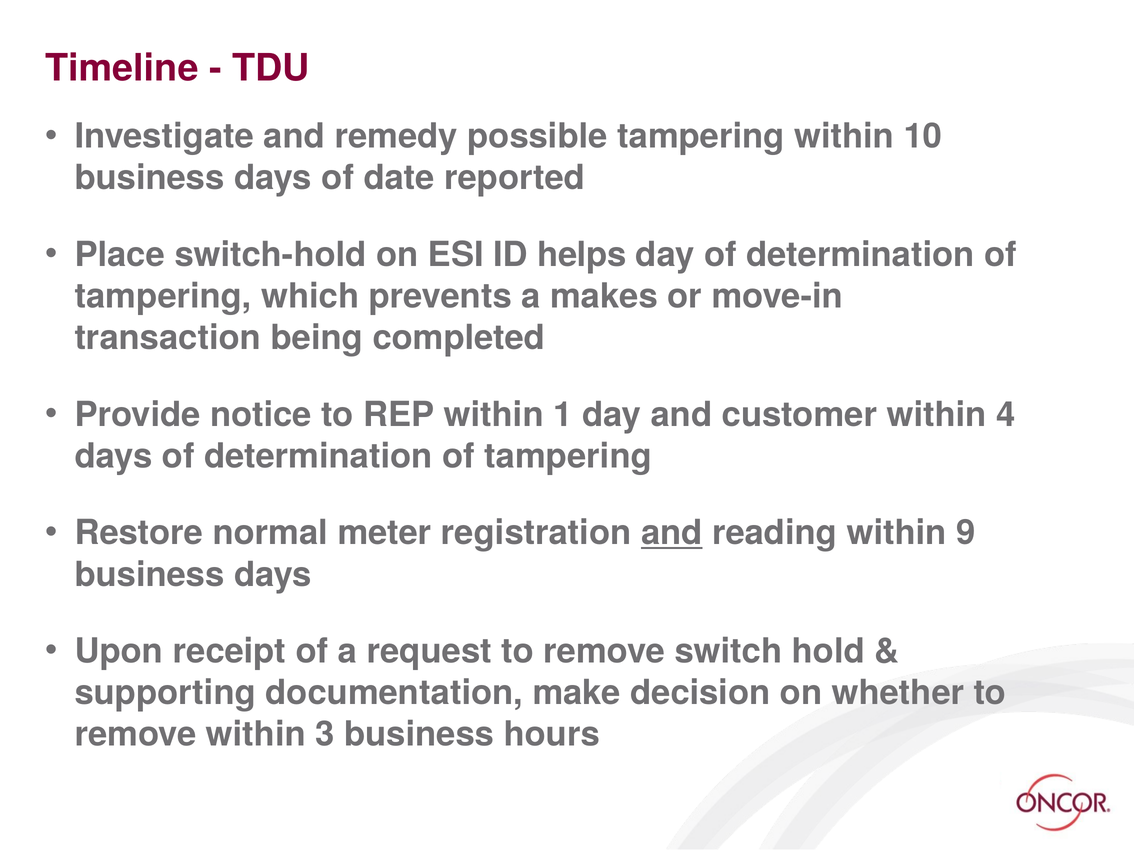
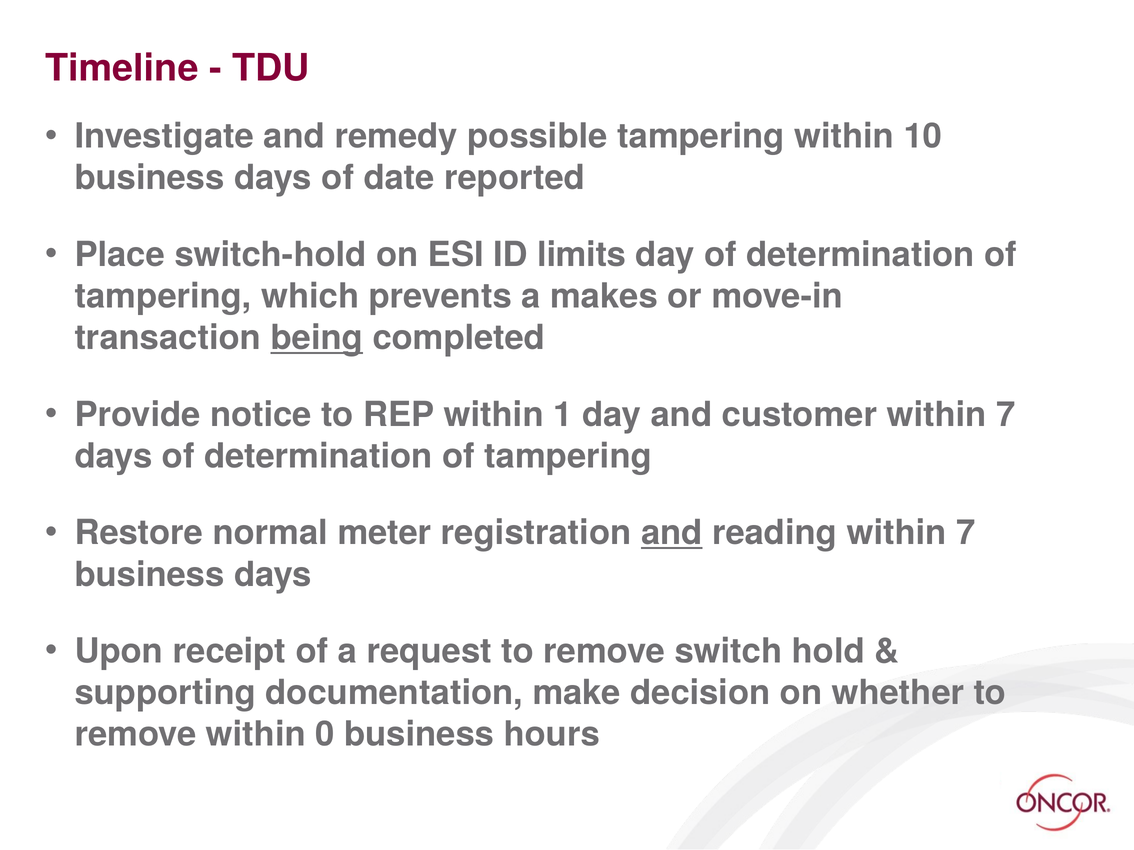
helps: helps -> limits
being underline: none -> present
customer within 4: 4 -> 7
reading within 9: 9 -> 7
3: 3 -> 0
